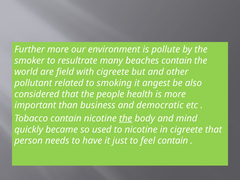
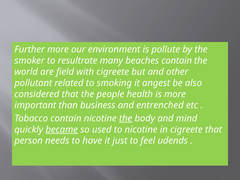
democratic: democratic -> entrenched
became underline: none -> present
feel contain: contain -> udends
